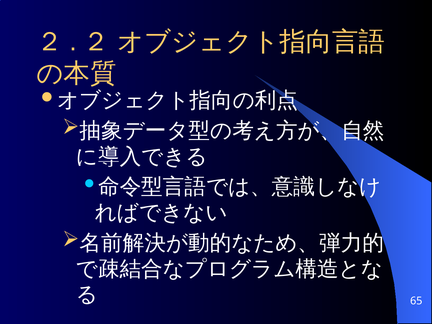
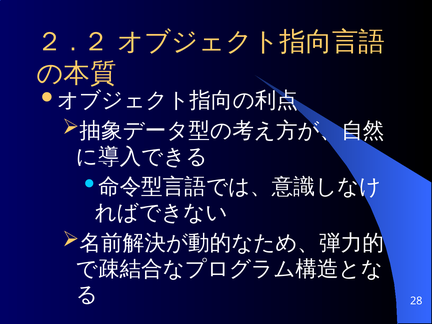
65: 65 -> 28
